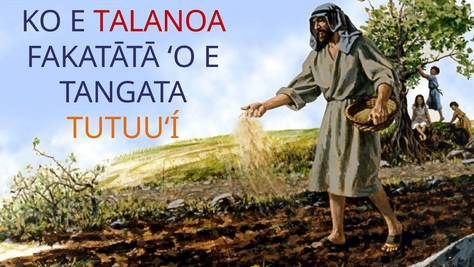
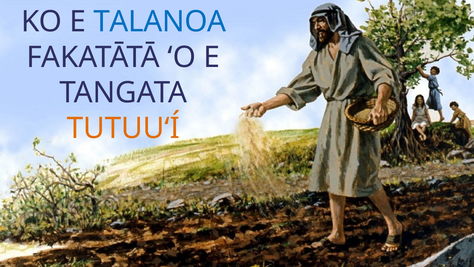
TALANOA colour: red -> blue
